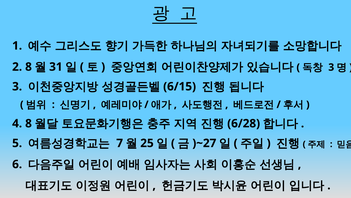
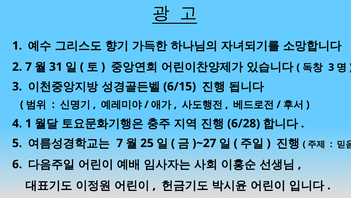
2 8: 8 -> 7
4 8: 8 -> 1
